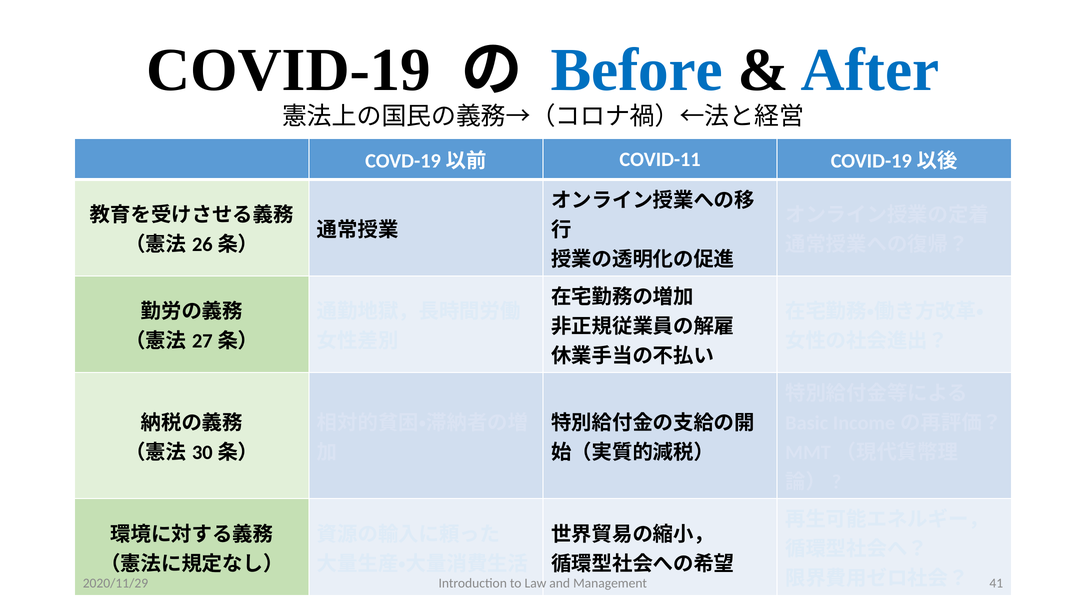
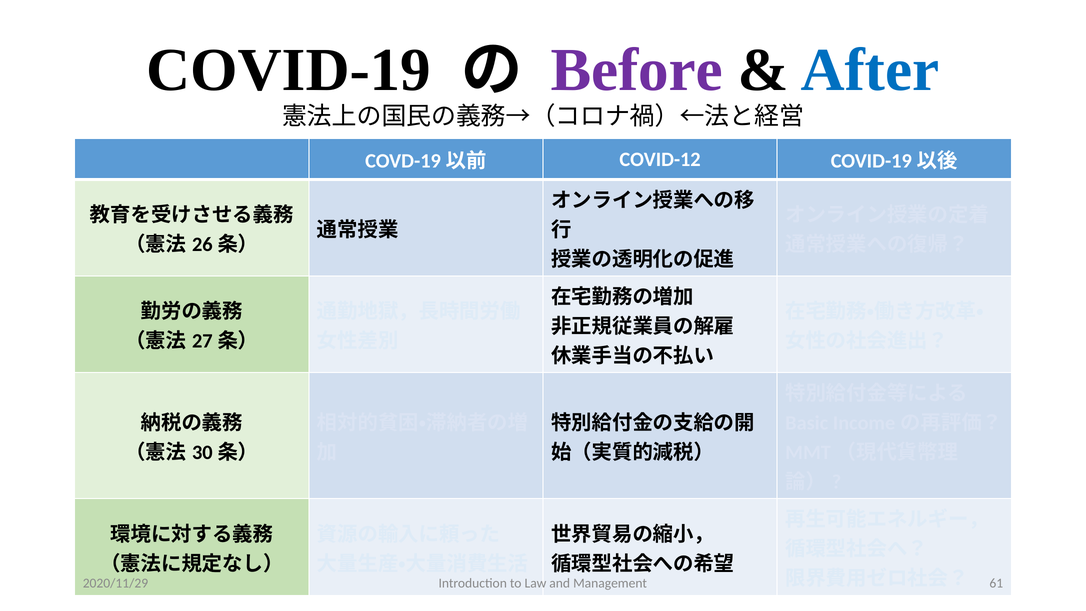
Before colour: blue -> purple
COVID-11: COVID-11 -> COVID-12
41: 41 -> 61
